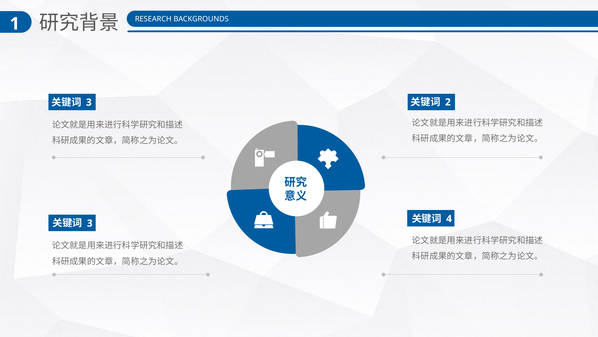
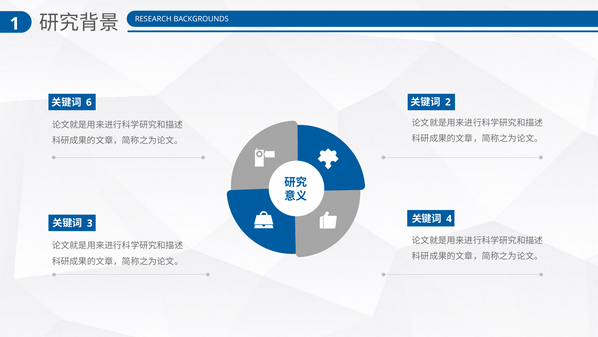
3 at (89, 102): 3 -> 6
